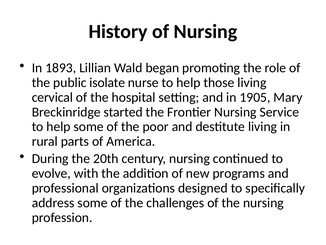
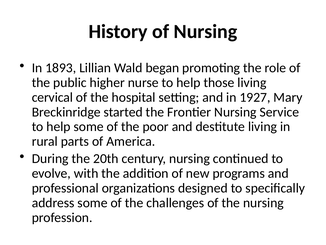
isolate: isolate -> higher
1905: 1905 -> 1927
